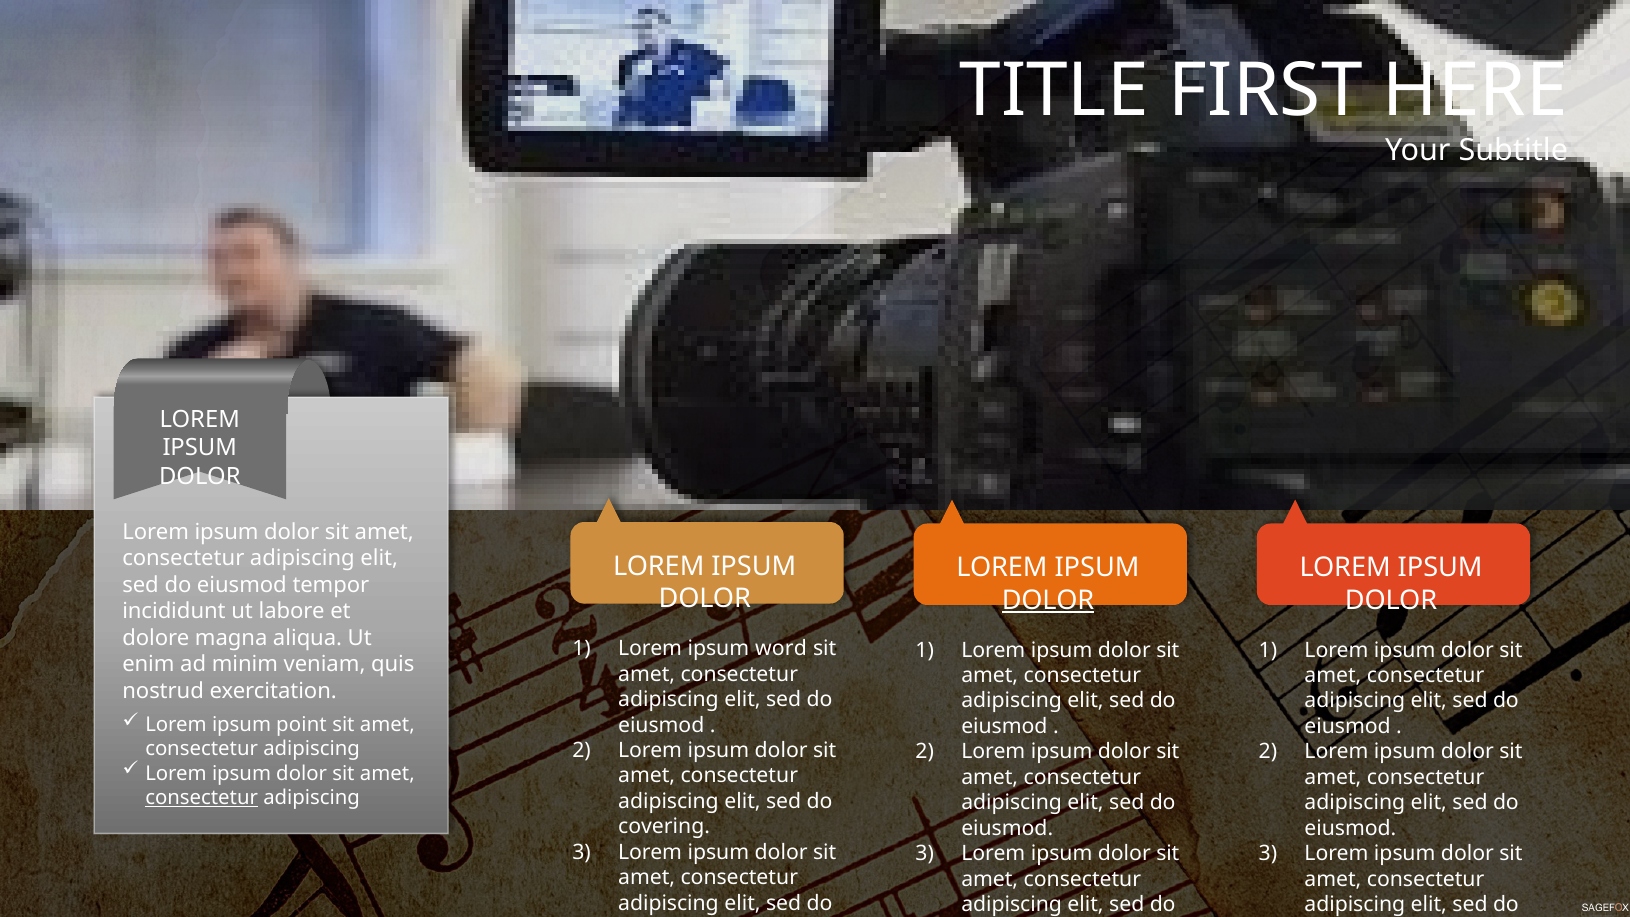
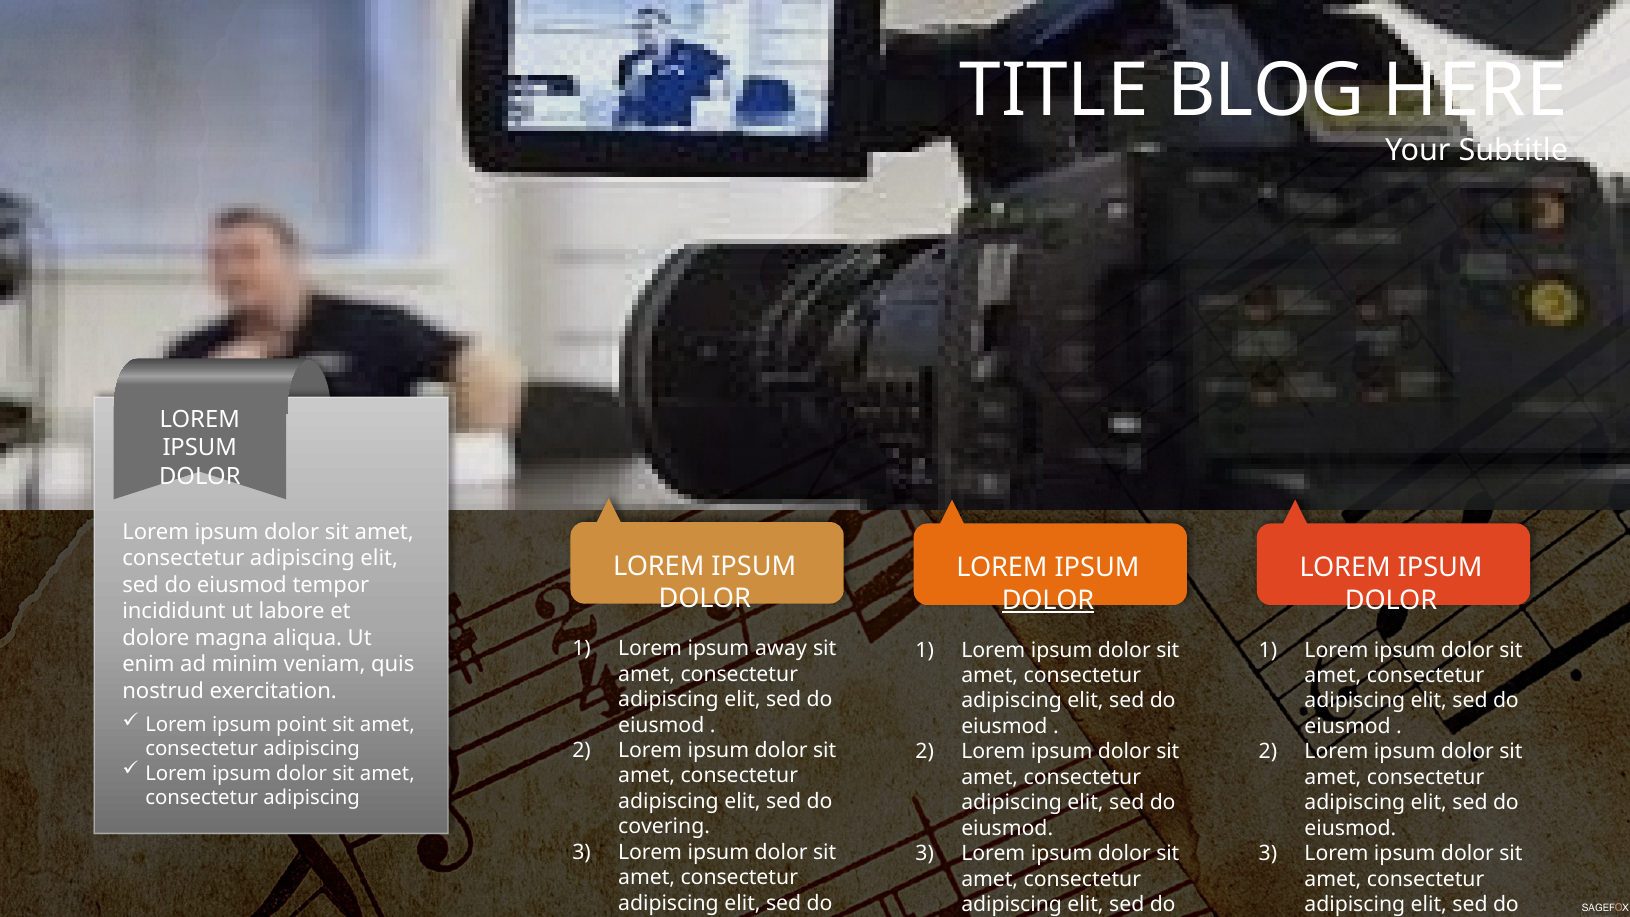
FIRST: FIRST -> BLOG
word: word -> away
consectetur at (202, 798) underline: present -> none
